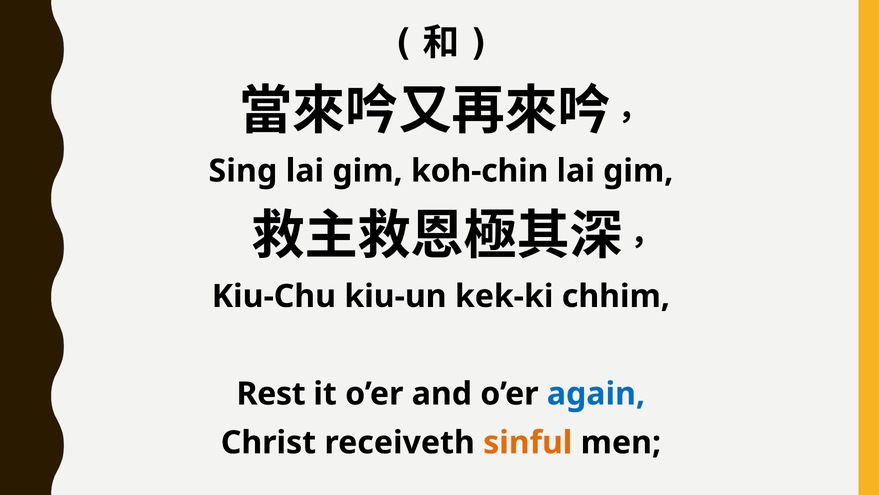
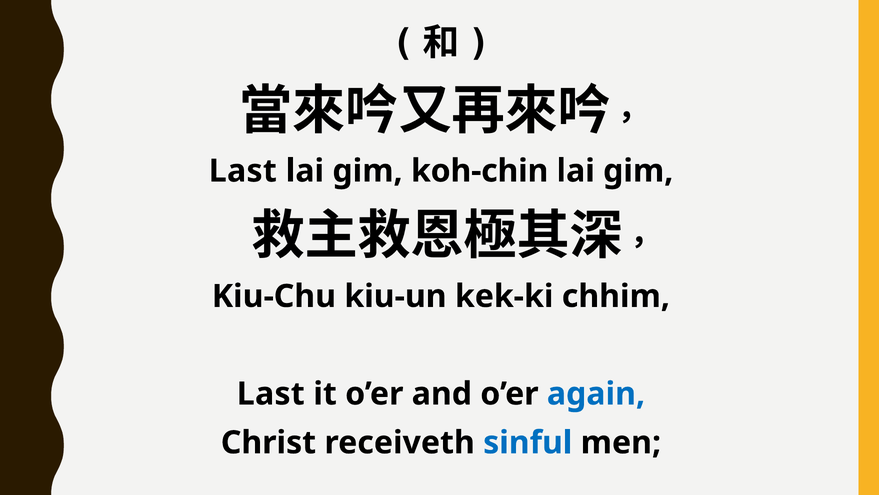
Sing at (243, 171): Sing -> Last
Rest at (271, 393): Rest -> Last
sinful colour: orange -> blue
